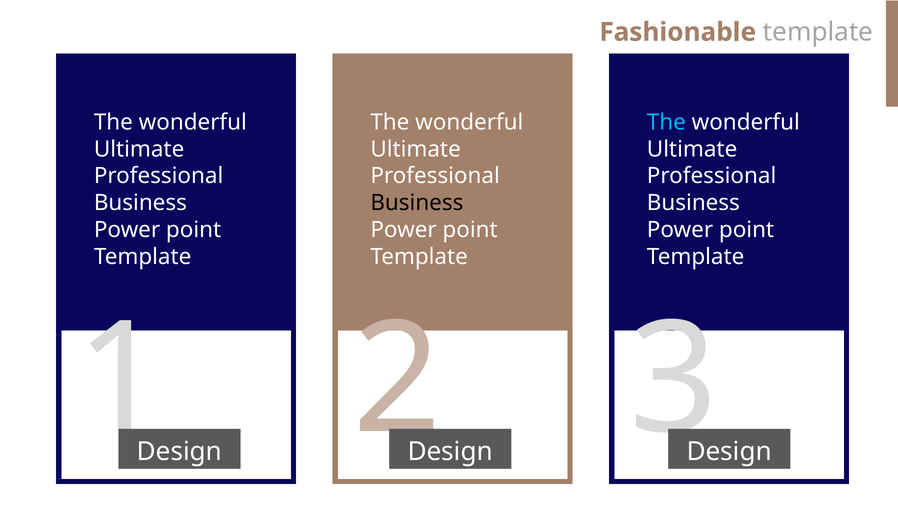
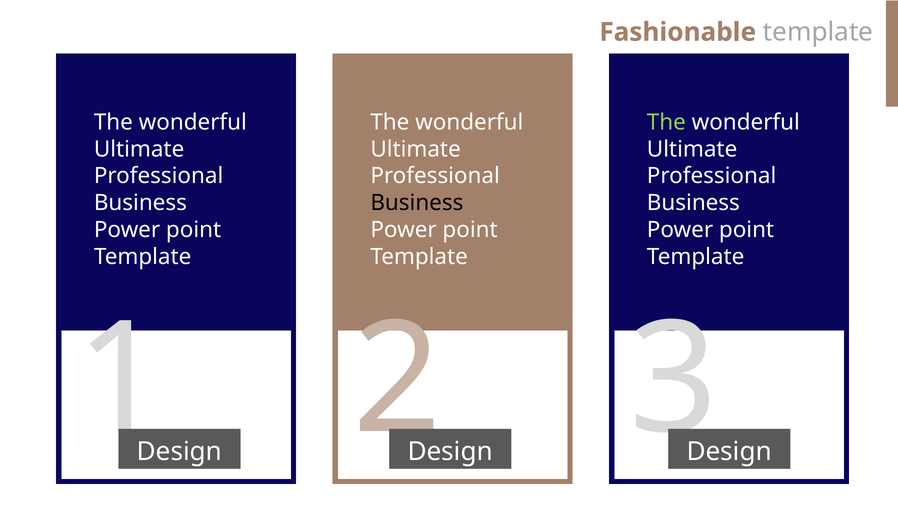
The at (666, 122) colour: light blue -> light green
